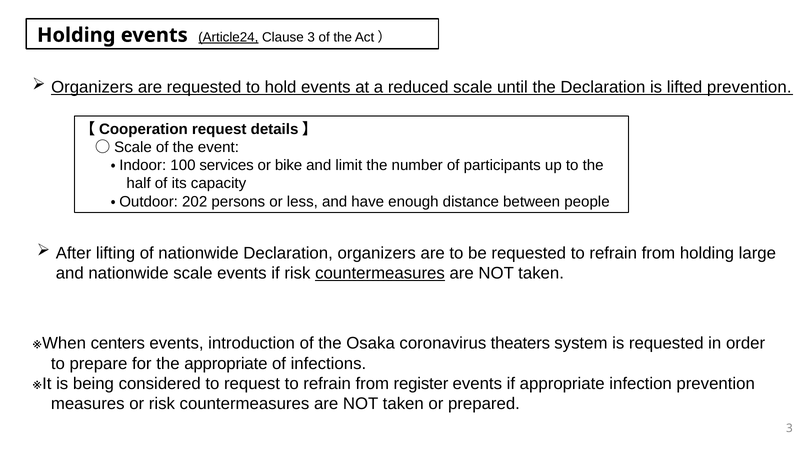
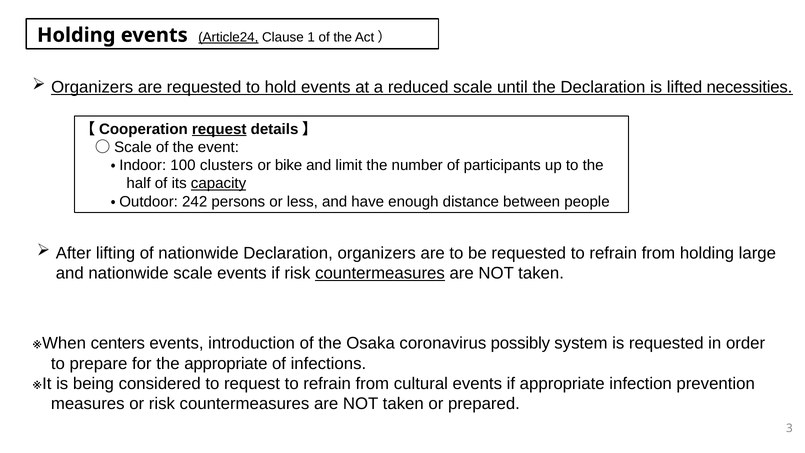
Clause 3: 3 -> 1
lifted prevention: prevention -> necessities
request at (219, 129) underline: none -> present
services: services -> clusters
capacity underline: none -> present
202: 202 -> 242
theaters: theaters -> possibly
register: register -> cultural
